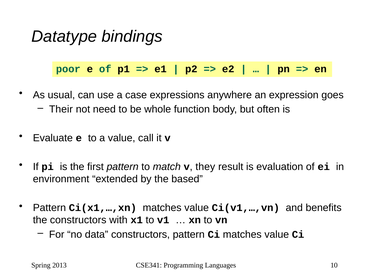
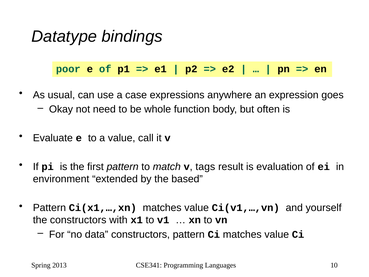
Their: Their -> Okay
they: they -> tags
benefits: benefits -> yourself
